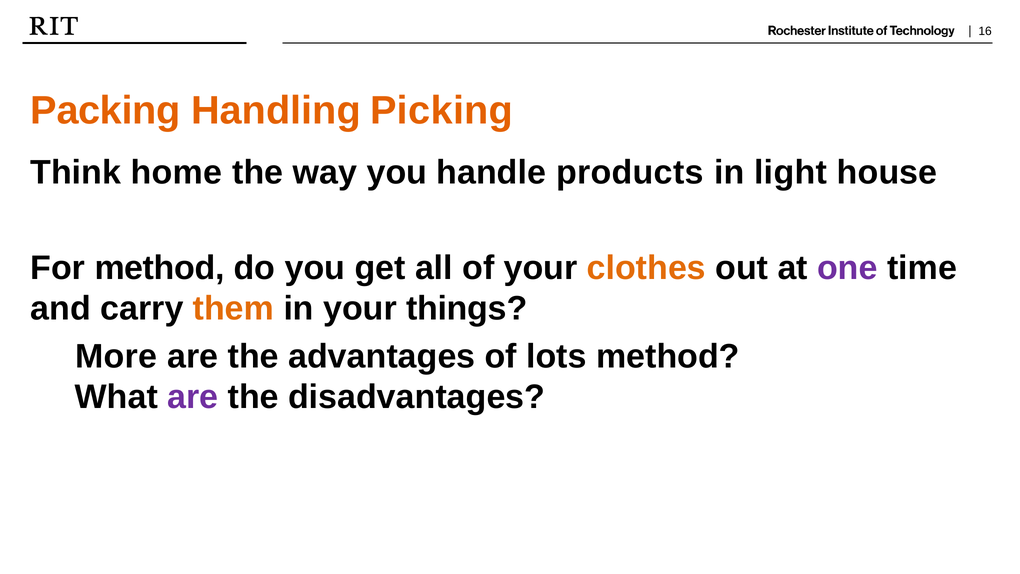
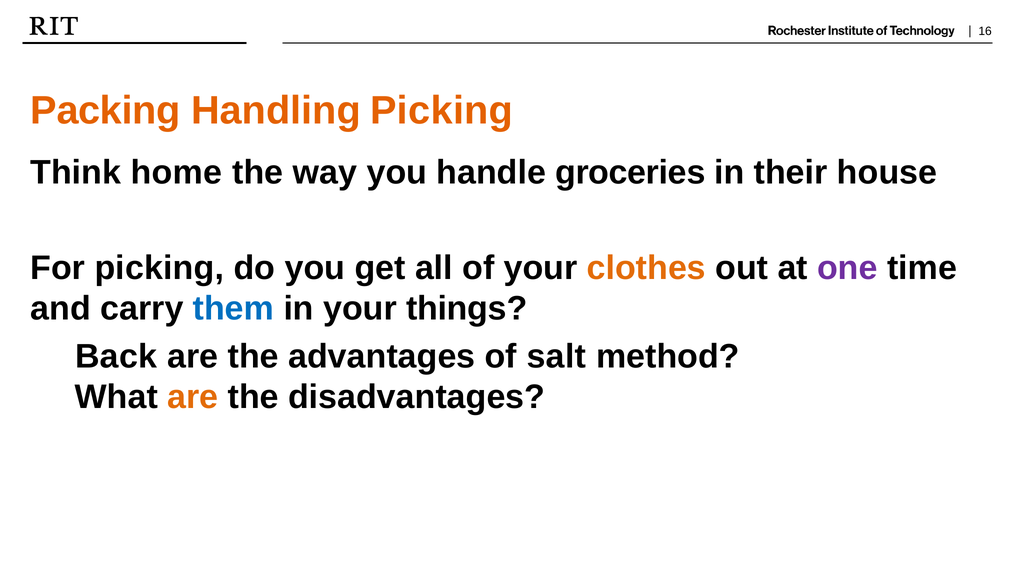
products: products -> groceries
light: light -> their
For method: method -> picking
them colour: orange -> blue
More: More -> Back
lots: lots -> salt
are at (193, 397) colour: purple -> orange
